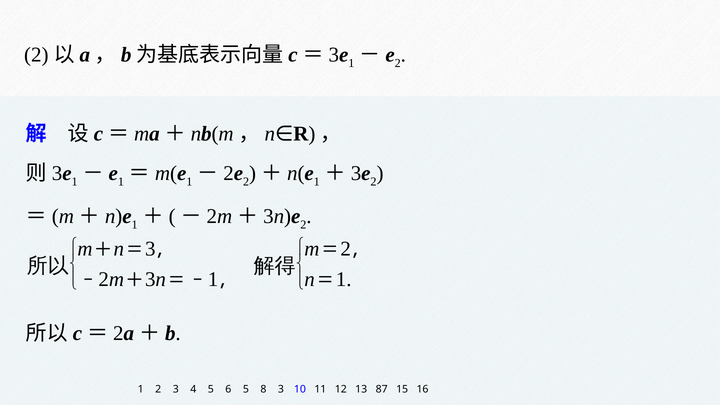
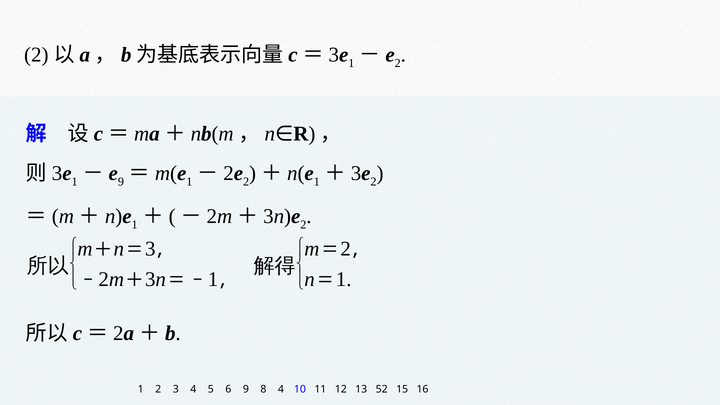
1 at (121, 182): 1 -> 9
6 5: 5 -> 9
8 3: 3 -> 4
87: 87 -> 52
